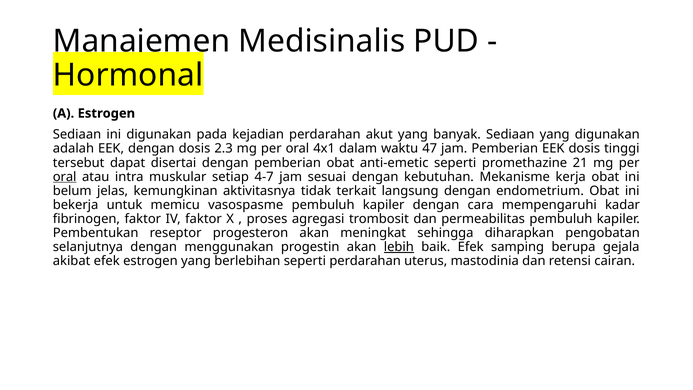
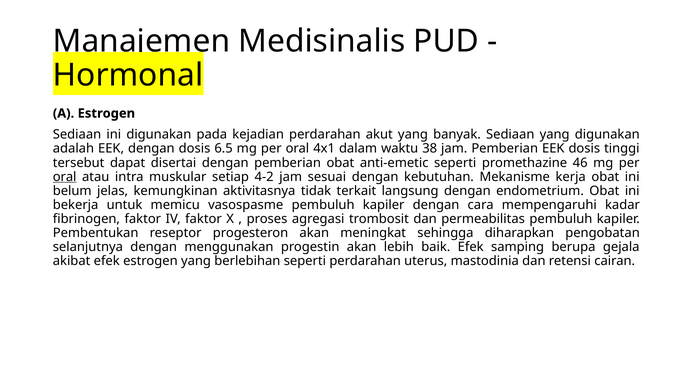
2.3: 2.3 -> 6.5
47: 47 -> 38
21: 21 -> 46
4-7: 4-7 -> 4-2
lebih underline: present -> none
